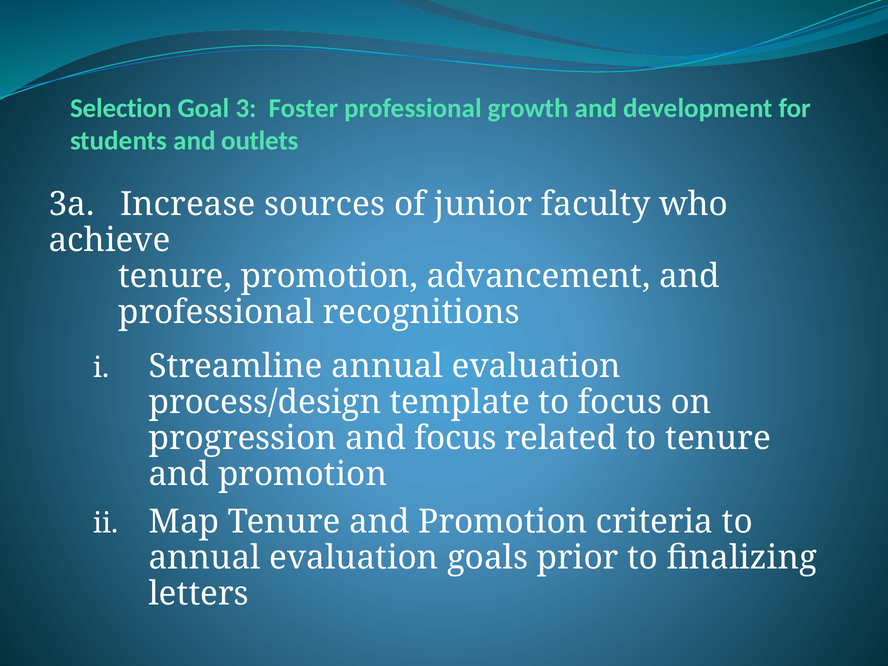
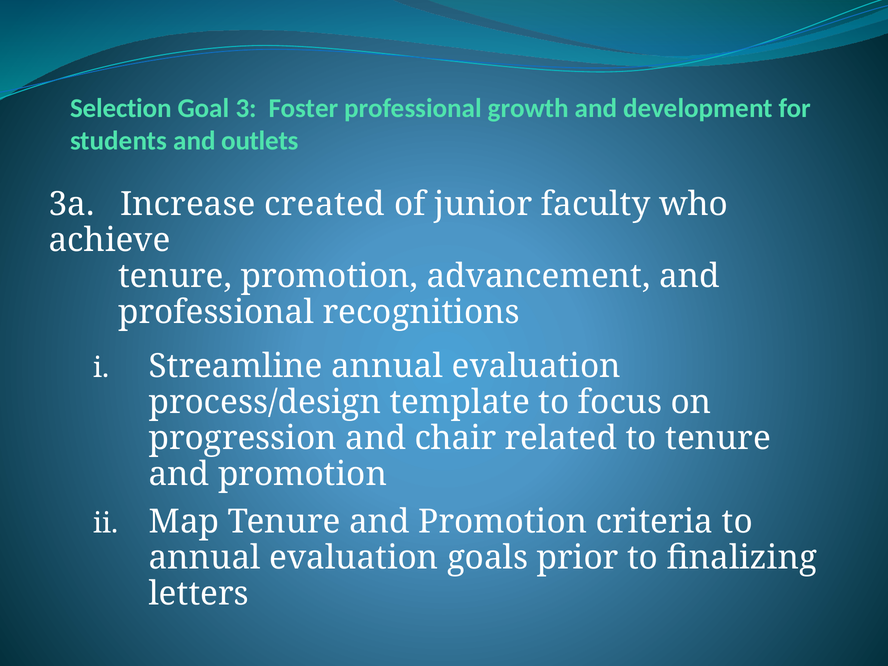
sources: sources -> created
and focus: focus -> chair
